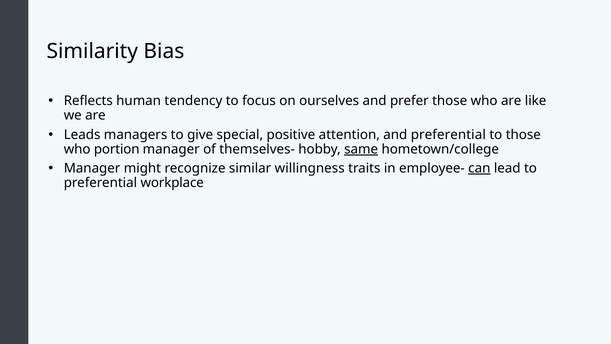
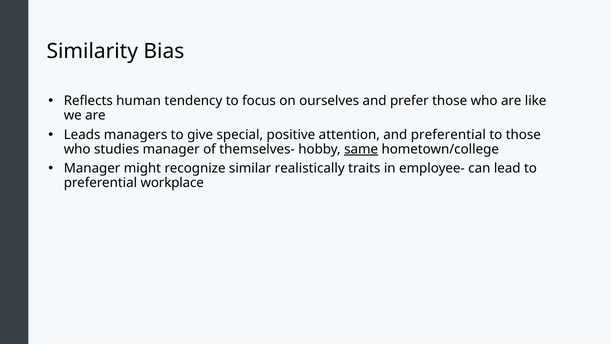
portion: portion -> studies
willingness: willingness -> realistically
can underline: present -> none
